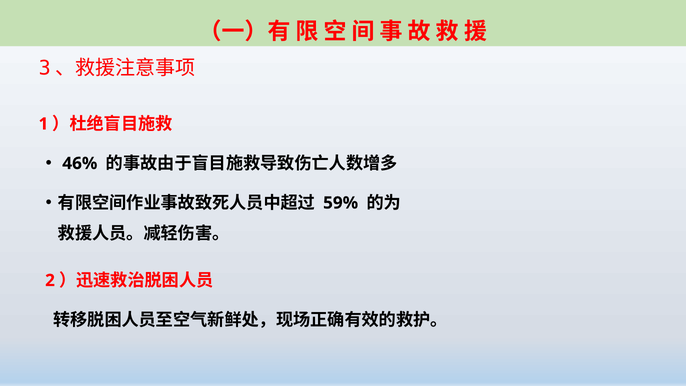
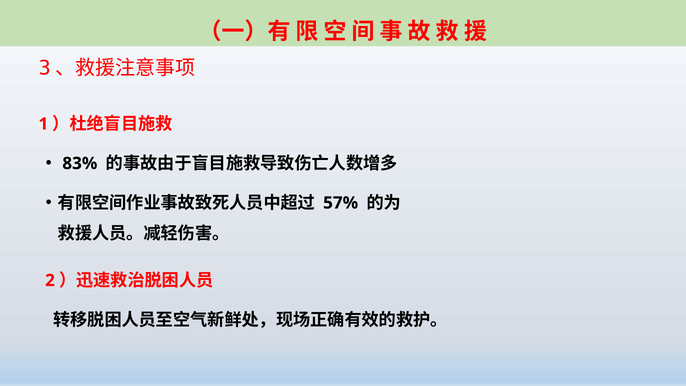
46%: 46% -> 83%
59%: 59% -> 57%
